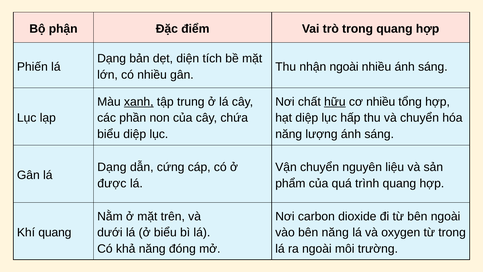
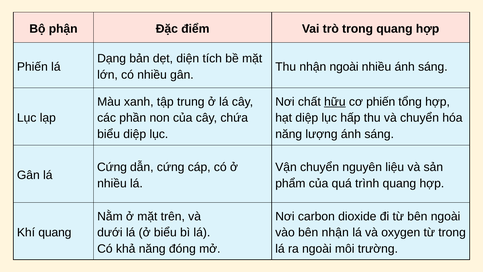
xanh underline: present -> none
cơ nhiều: nhiều -> phiến
Dạng at (112, 167): Dạng -> Cứng
được at (112, 183): được -> nhiều
bên năng: năng -> nhận
